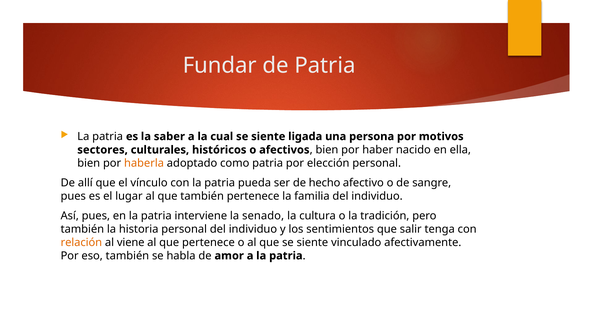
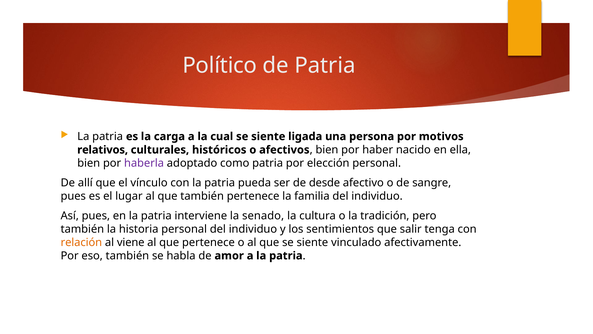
Fundar: Fundar -> Político
saber: saber -> carga
sectores: sectores -> relativos
haberla colour: orange -> purple
hecho: hecho -> desde
